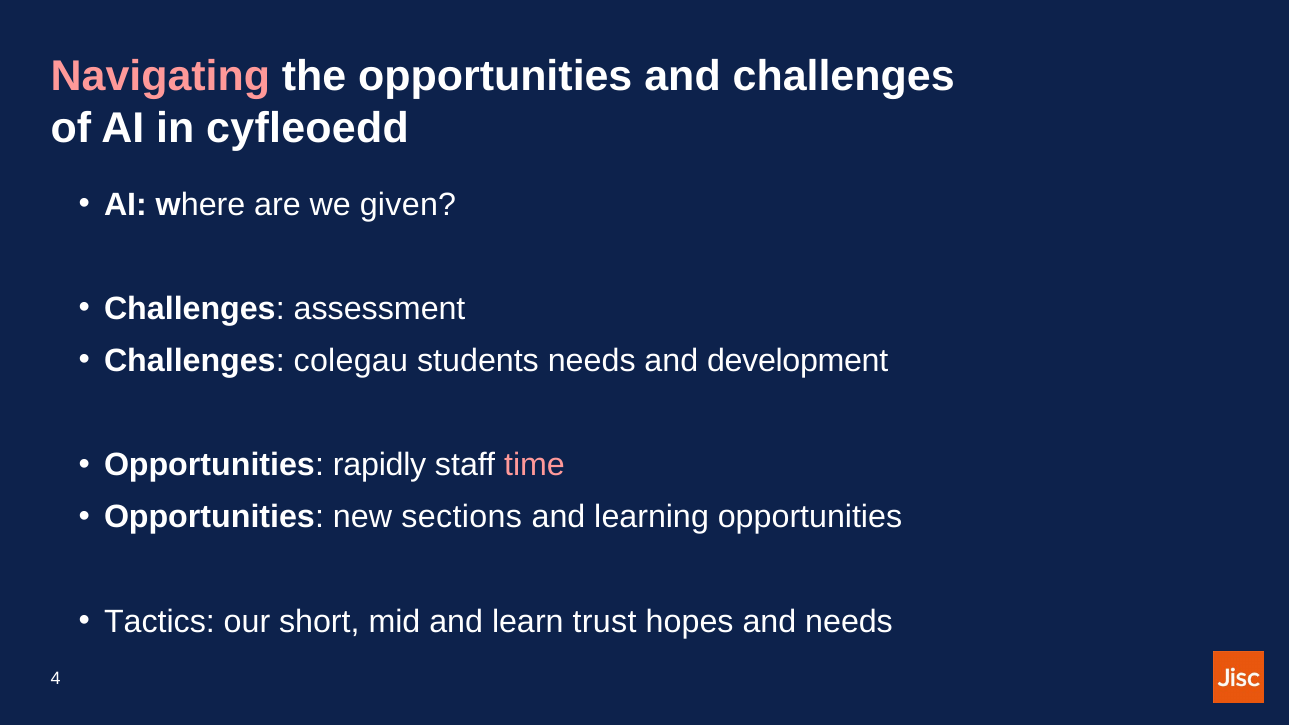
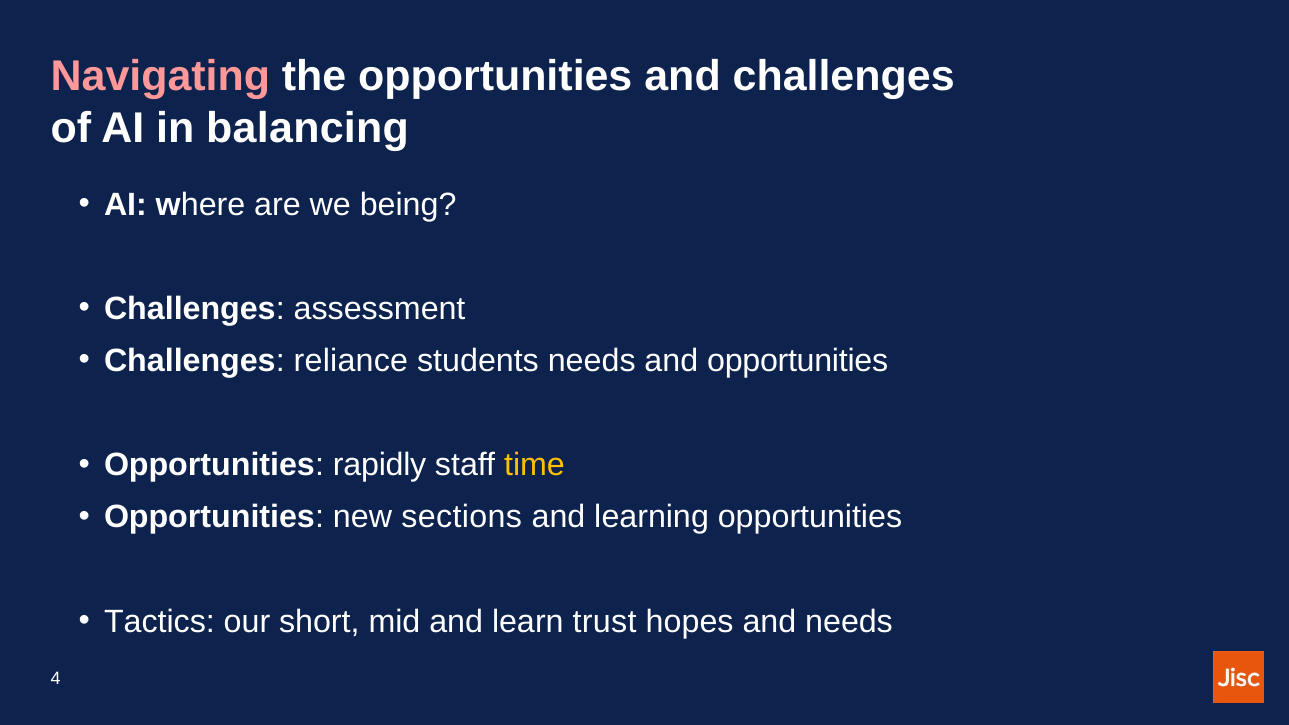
cyfleoedd: cyfleoedd -> balancing
given: given -> being
colegau: colegau -> reliance
and development: development -> opportunities
time colour: pink -> yellow
